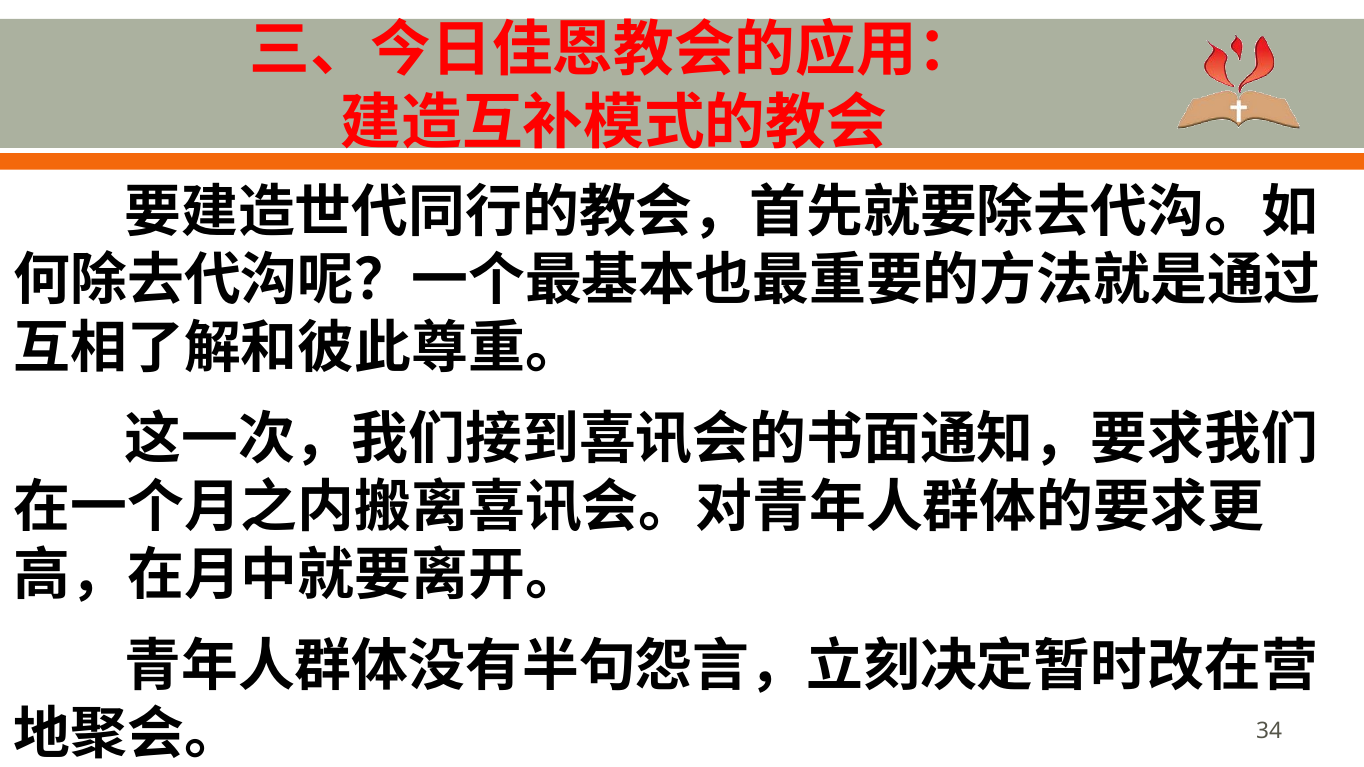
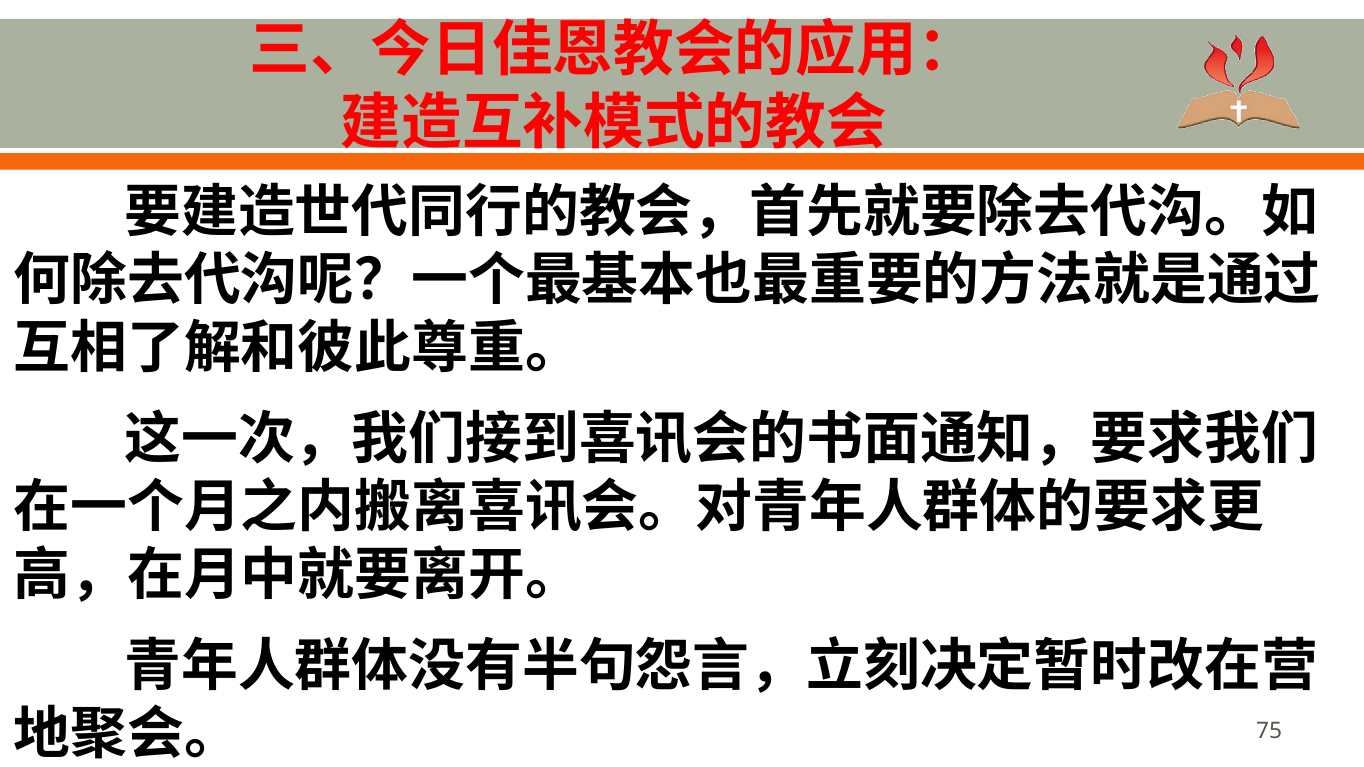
34: 34 -> 75
